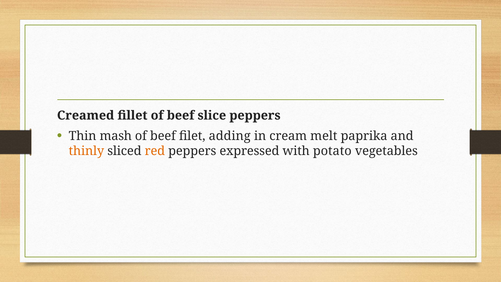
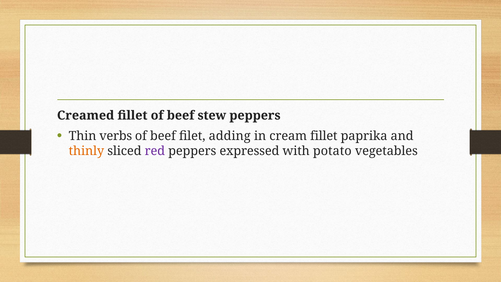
slice: slice -> stew
mash: mash -> verbs
cream melt: melt -> fillet
red colour: orange -> purple
